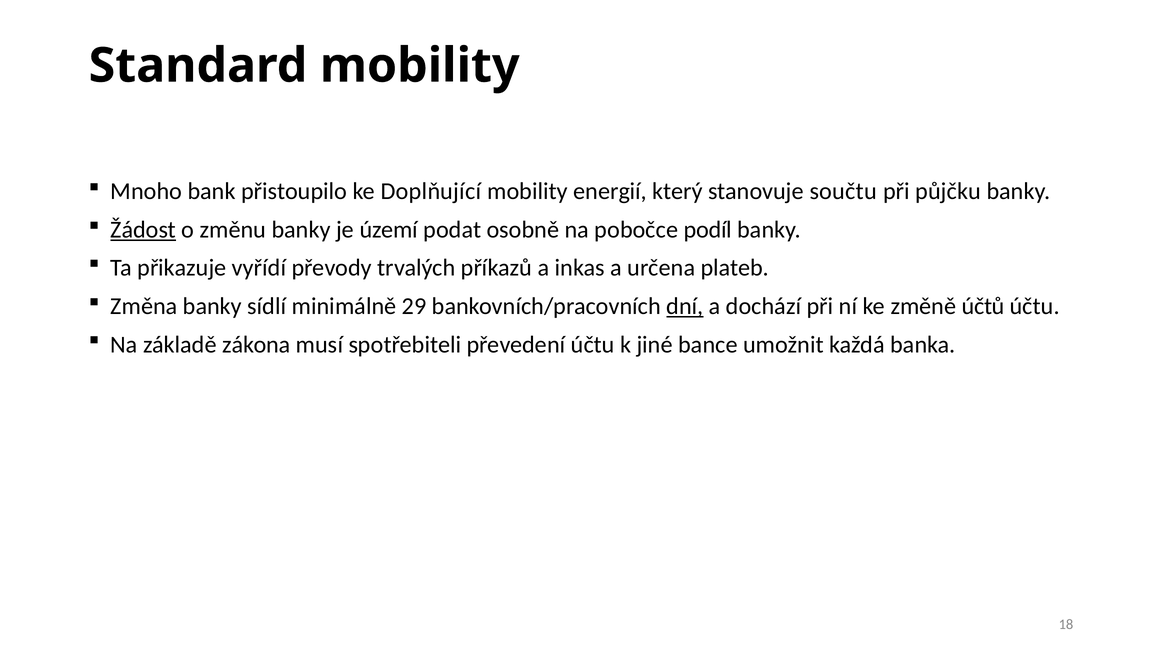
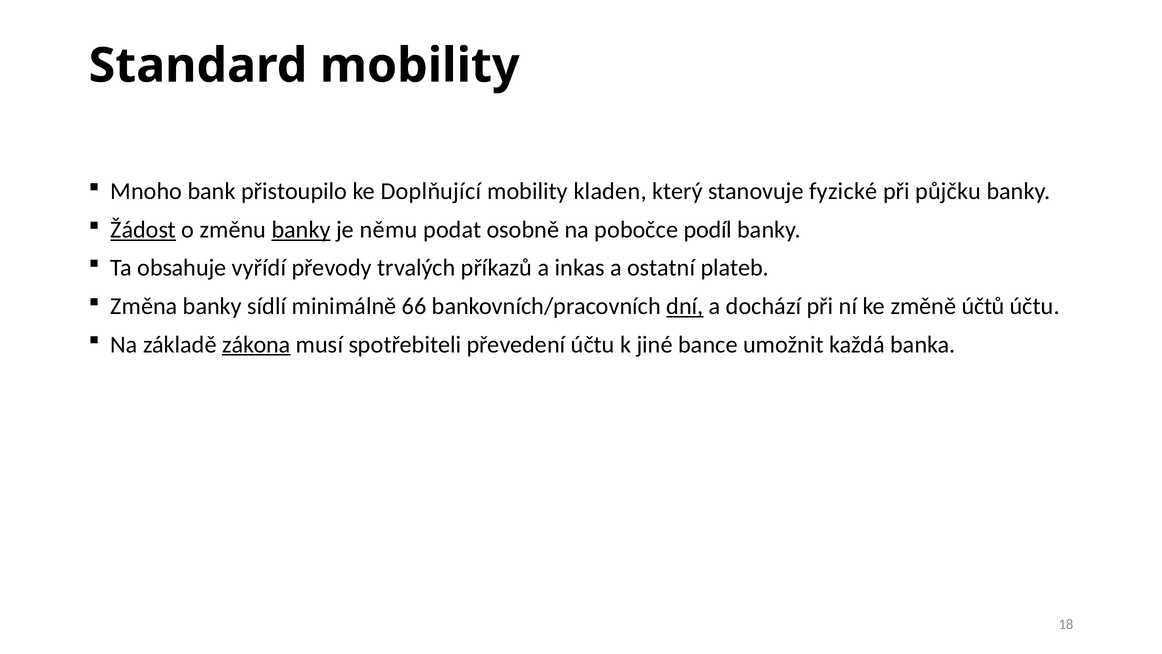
energií: energií -> kladen
součtu: součtu -> fyzické
banky at (301, 230) underline: none -> present
území: území -> němu
přikazuje: přikazuje -> obsahuje
určena: určena -> ostatní
29: 29 -> 66
zákona underline: none -> present
